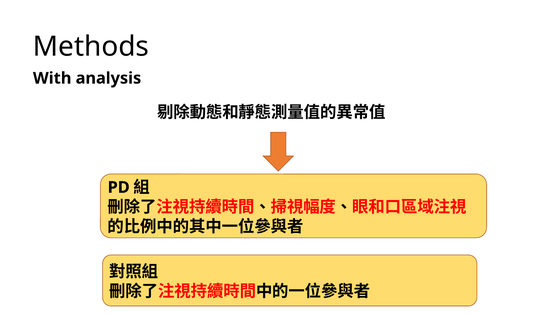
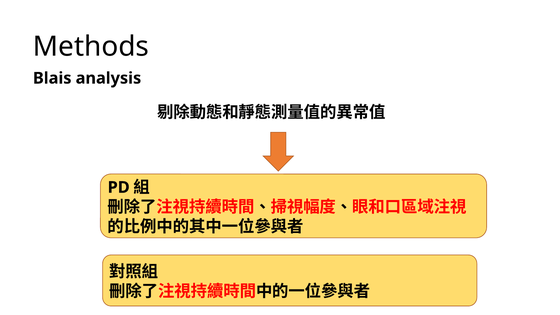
With: With -> Blais
